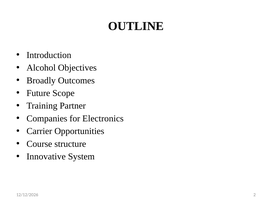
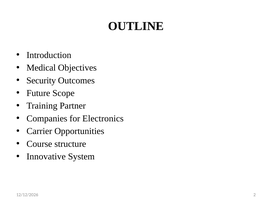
Alcohol: Alcohol -> Medical
Broadly: Broadly -> Security
